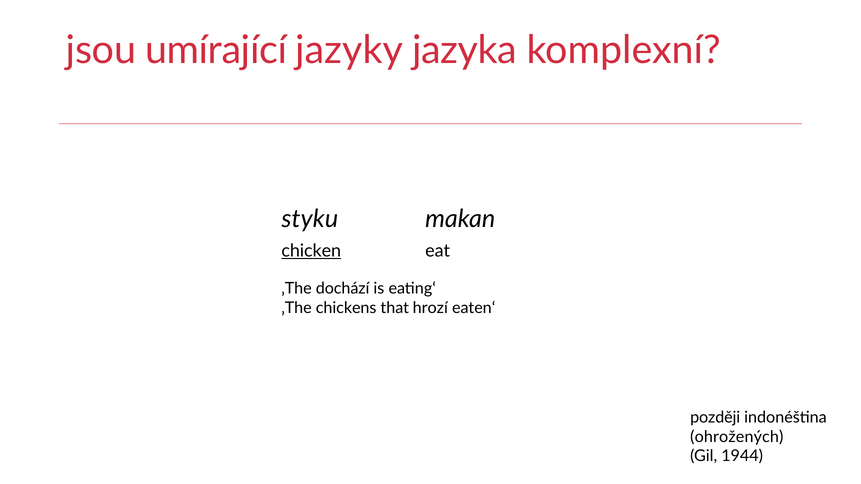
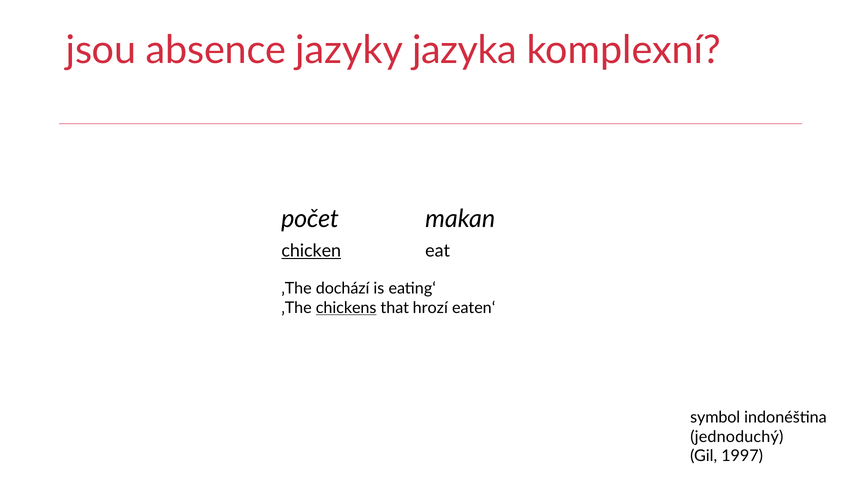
umírající: umírající -> absence
styku: styku -> počet
chickens underline: none -> present
později: později -> symbol
ohrožených: ohrožených -> jednoduchý
1944: 1944 -> 1997
